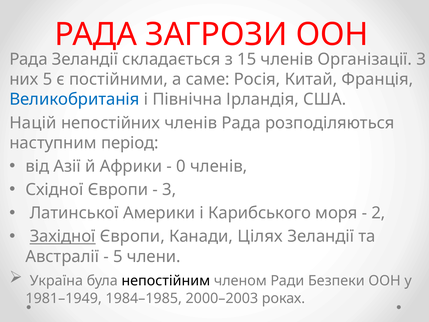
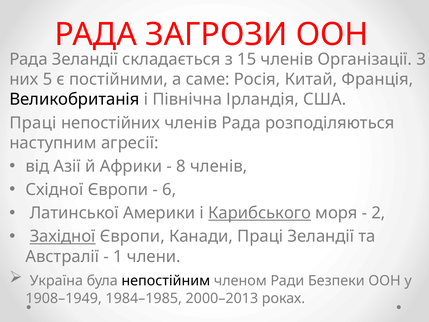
Великобританія colour: blue -> black
Націй at (33, 123): Націй -> Праці
період: період -> агресії
0: 0 -> 8
3: 3 -> 6
Карибського underline: none -> present
Канади Цілях: Цілях -> Праці
5 at (118, 256): 5 -> 1
1981–1949: 1981–1949 -> 1908–1949
2000–2003: 2000–2003 -> 2000–2013
